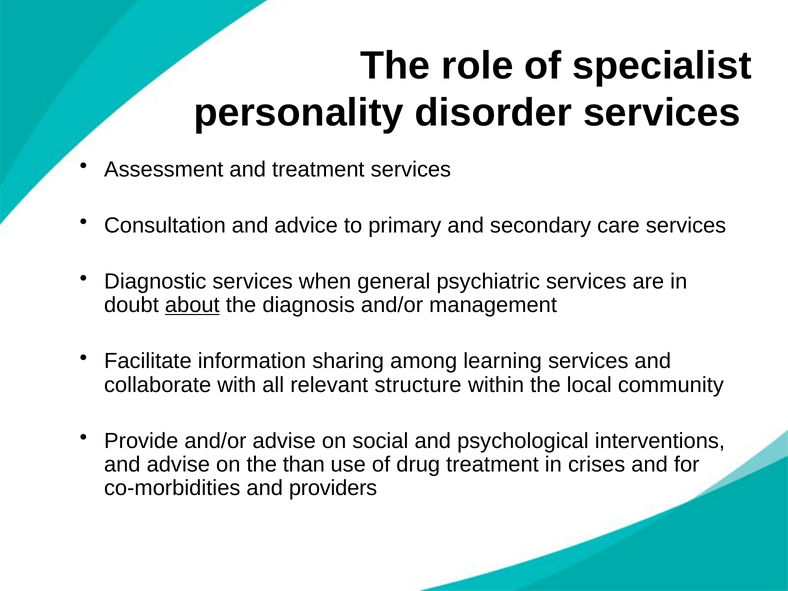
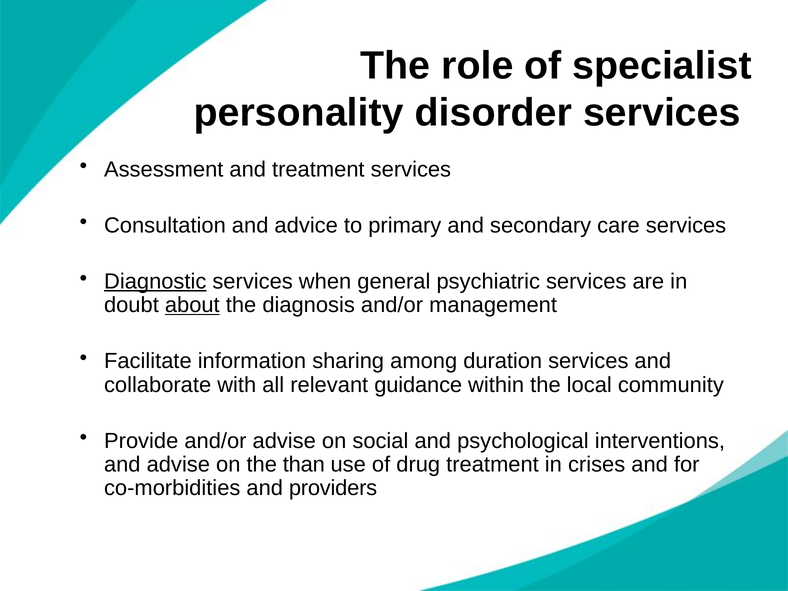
Diagnostic underline: none -> present
learning: learning -> duration
structure: structure -> guidance
